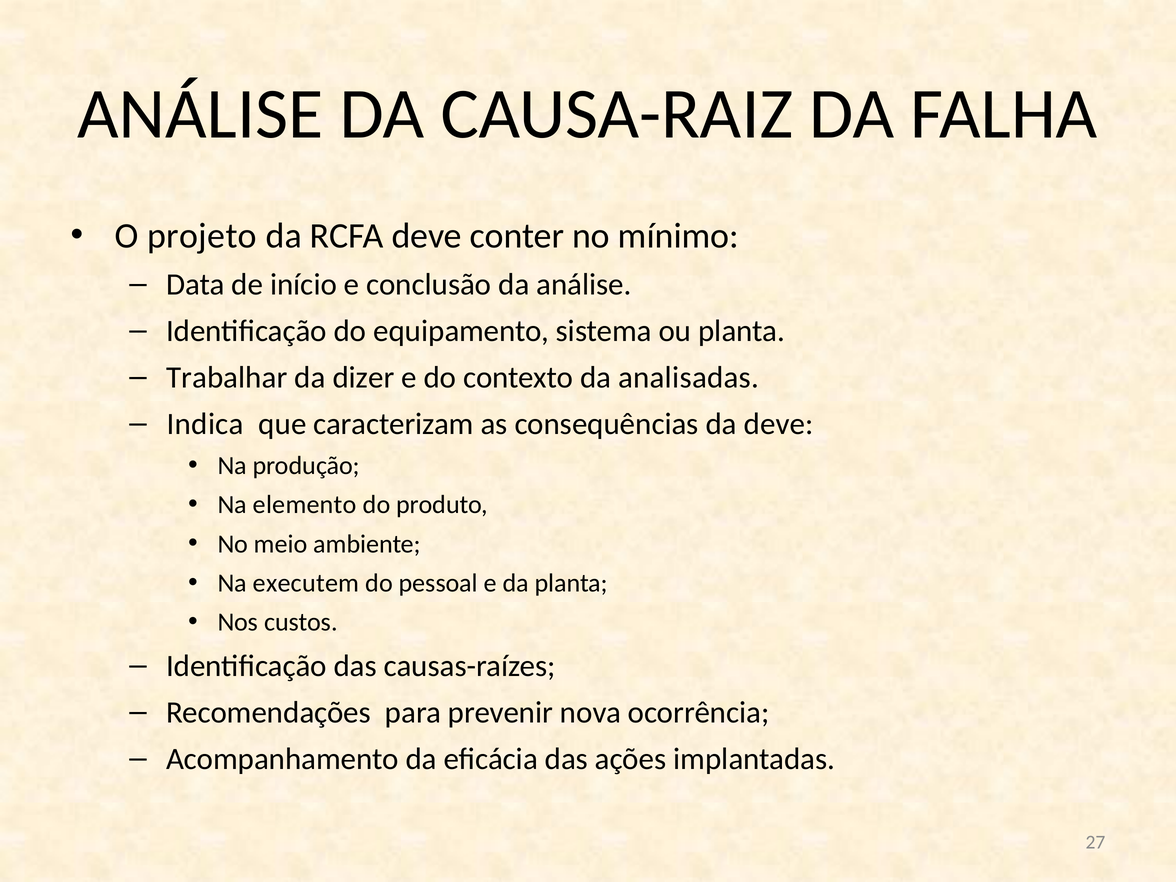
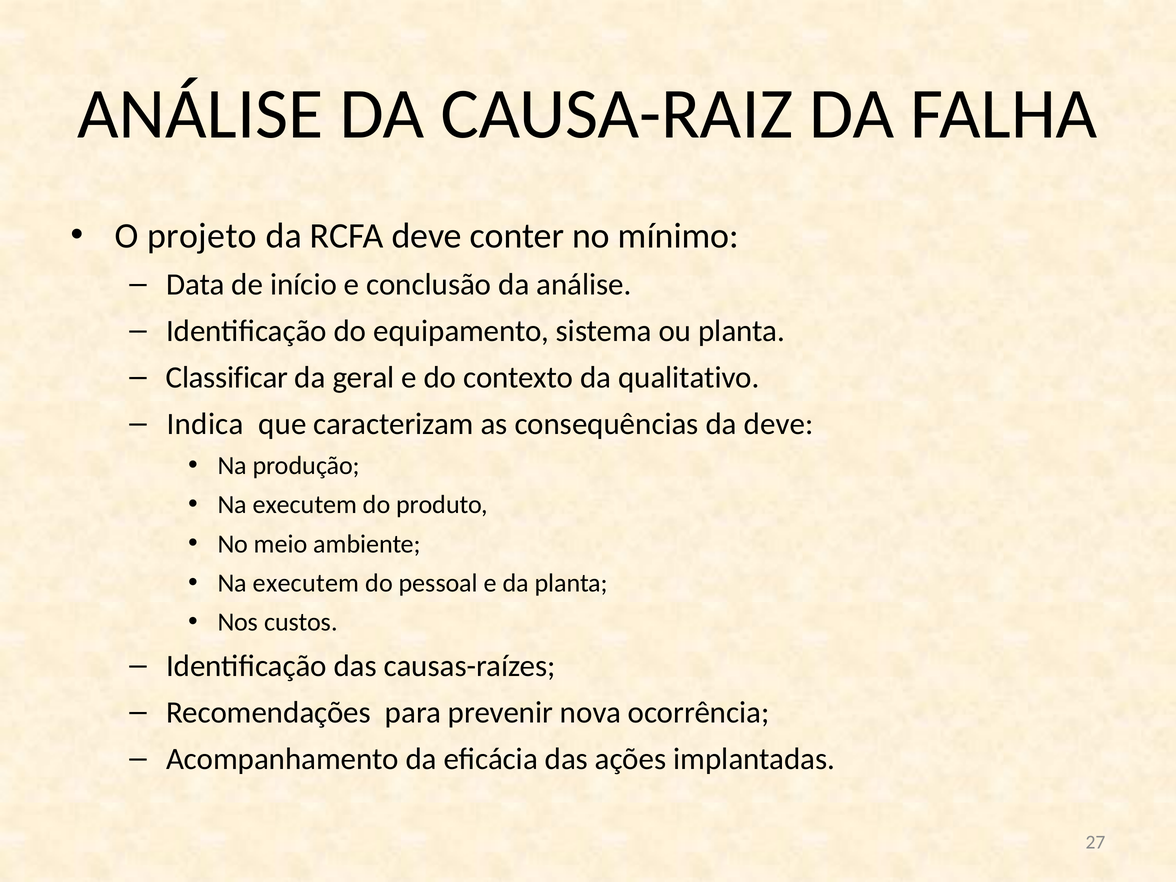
Trabalhar: Trabalhar -> Classificar
dizer: dizer -> geral
analisadas: analisadas -> qualitativo
elemento at (305, 505): elemento -> executem
